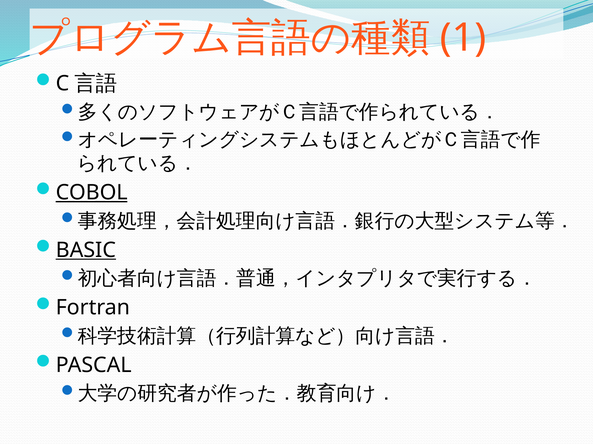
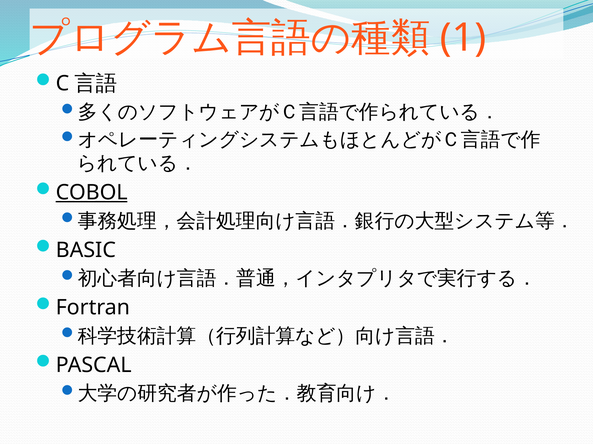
BASIC underline: present -> none
